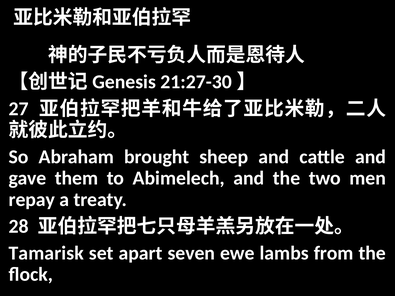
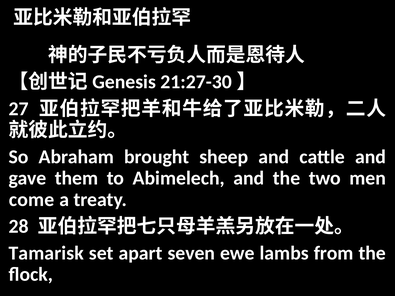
repay: repay -> come
